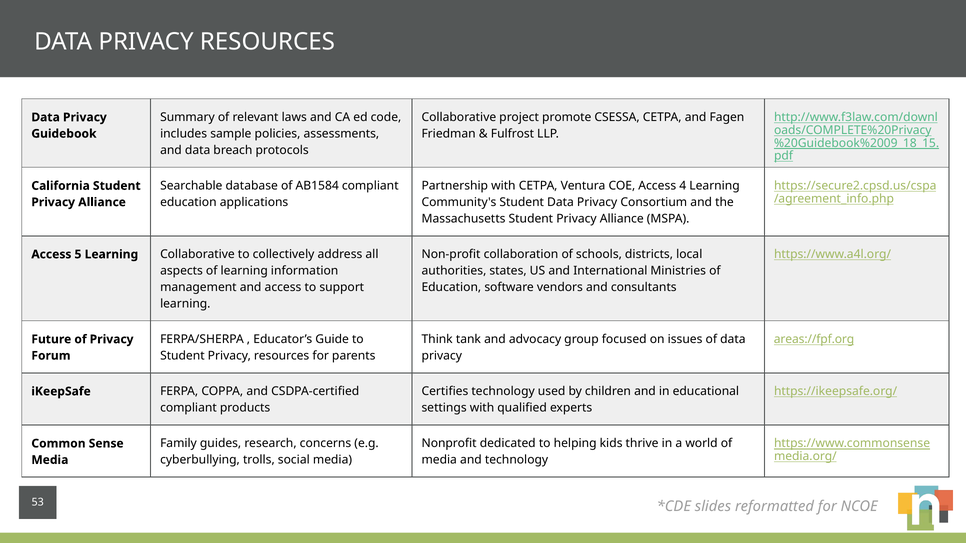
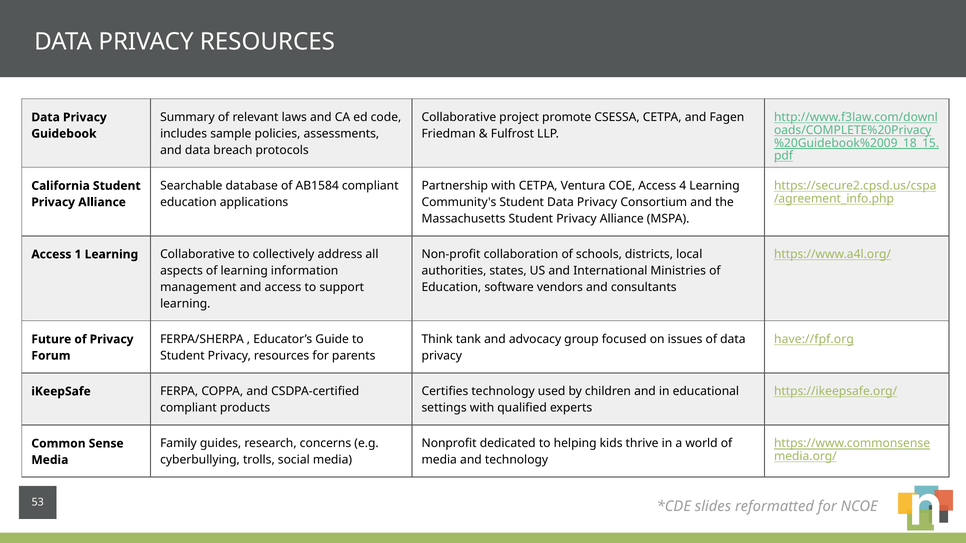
5: 5 -> 1
areas://fpf.org: areas://fpf.org -> have://fpf.org
